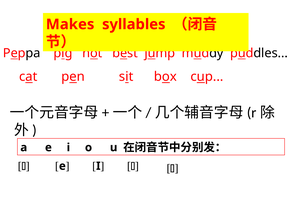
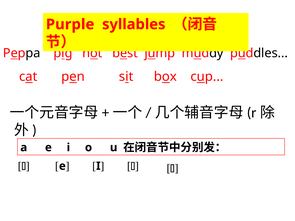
Makes: Makes -> Purple
